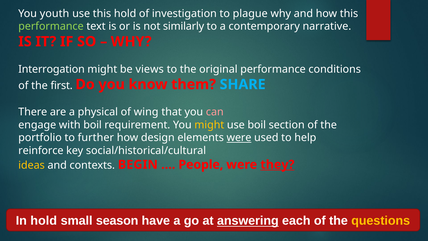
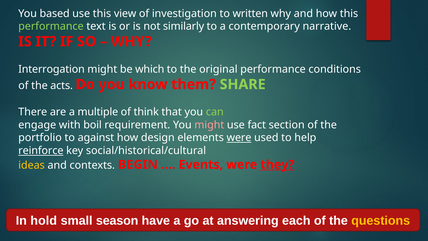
youth: youth -> based
this hold: hold -> view
plague: plague -> written
views: views -> which
first: first -> acts
SHARE colour: light blue -> light green
physical: physical -> multiple
wing: wing -> think
can colour: pink -> light green
might at (209, 125) colour: yellow -> pink
use boil: boil -> fact
further: further -> against
reinforce underline: none -> present
People: People -> Events
answering underline: present -> none
